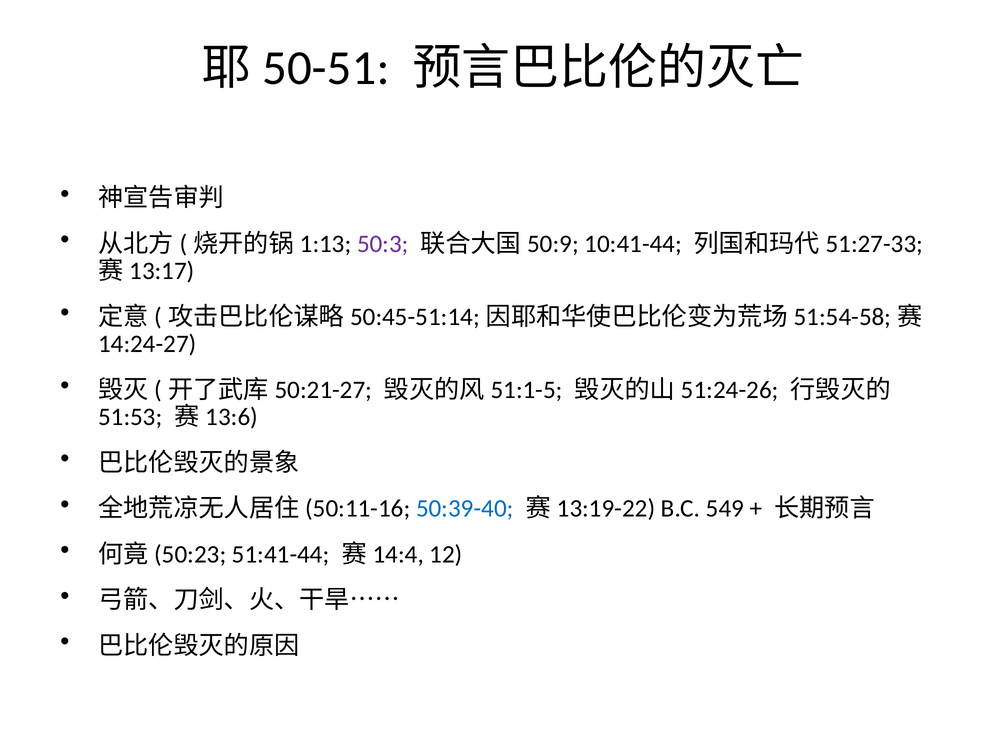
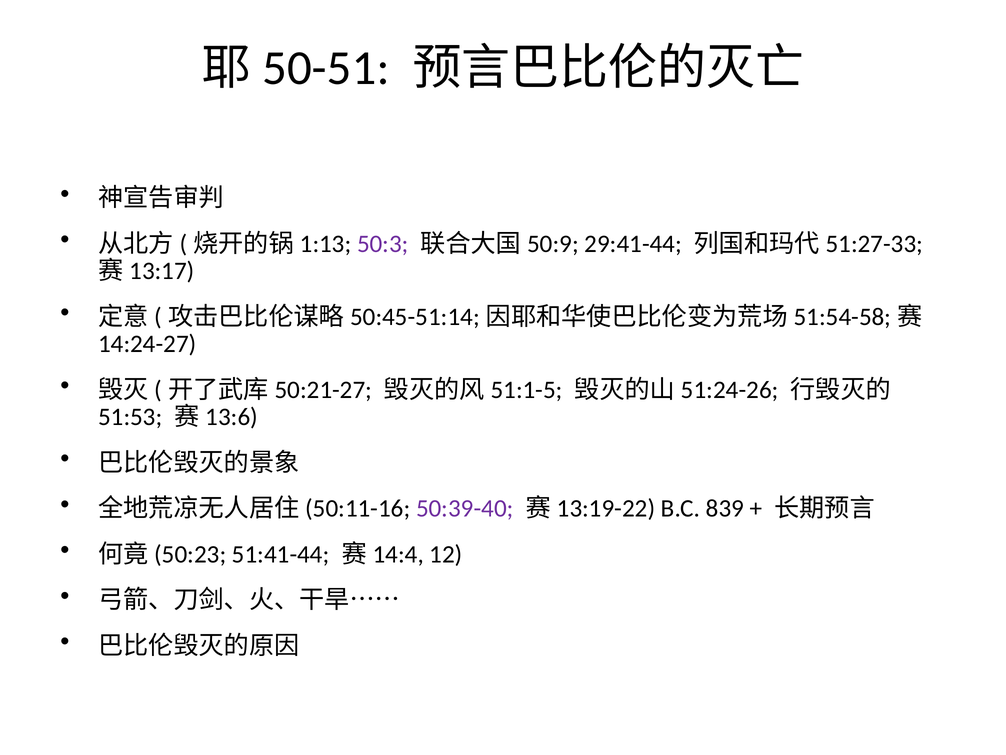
10:41-44: 10:41-44 -> 29:41-44
50:39-40 colour: blue -> purple
549: 549 -> 839
